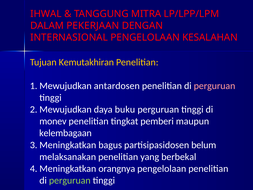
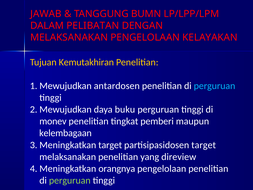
IHWAL: IHWAL -> JAWAB
MITRA: MITRA -> BUMN
PEKERJAAN: PEKERJAAN -> PELIBATAN
INTERNASIONAL at (69, 37): INTERNASIONAL -> MELAKSANAKAN
KESALAHAN: KESALAHAN -> KELAYAKAN
perguruan at (215, 86) colour: pink -> light blue
bagus at (110, 145): bagus -> target
partisipasidosen belum: belum -> target
berbekal: berbekal -> direview
